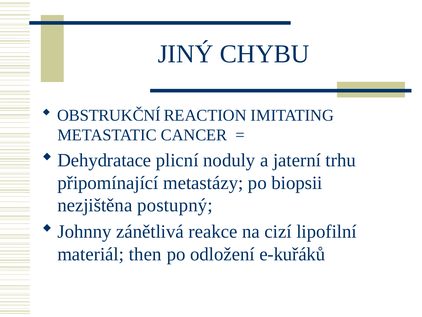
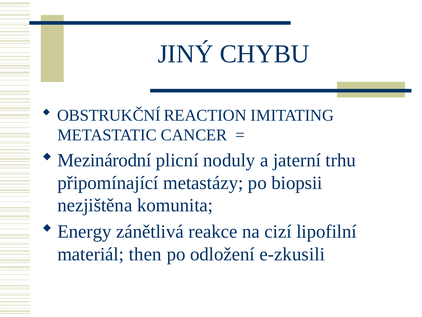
Dehydratace: Dehydratace -> Mezinárodní
postupný: postupný -> komunita
Johnny: Johnny -> Energy
e-kuřáků: e-kuřáků -> e-zkusili
